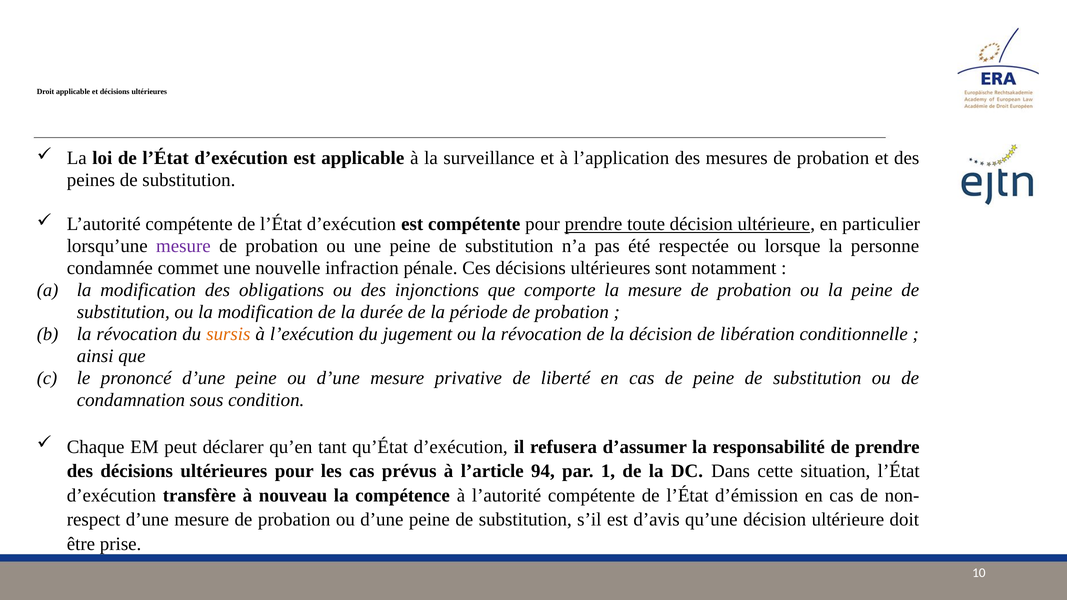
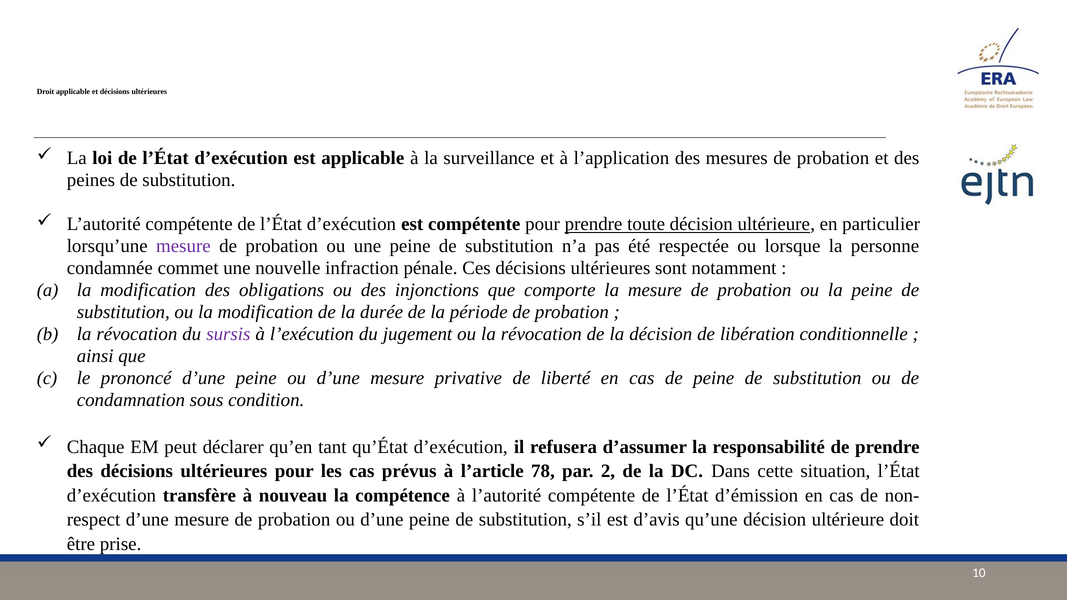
sursis colour: orange -> purple
94: 94 -> 78
1: 1 -> 2
